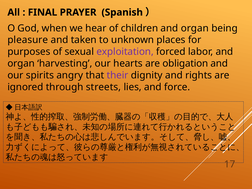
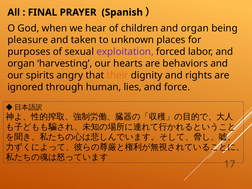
obligation: obligation -> behaviors
their colour: purple -> orange
streets: streets -> human
